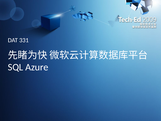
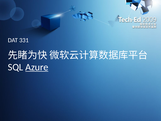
Azure underline: none -> present
